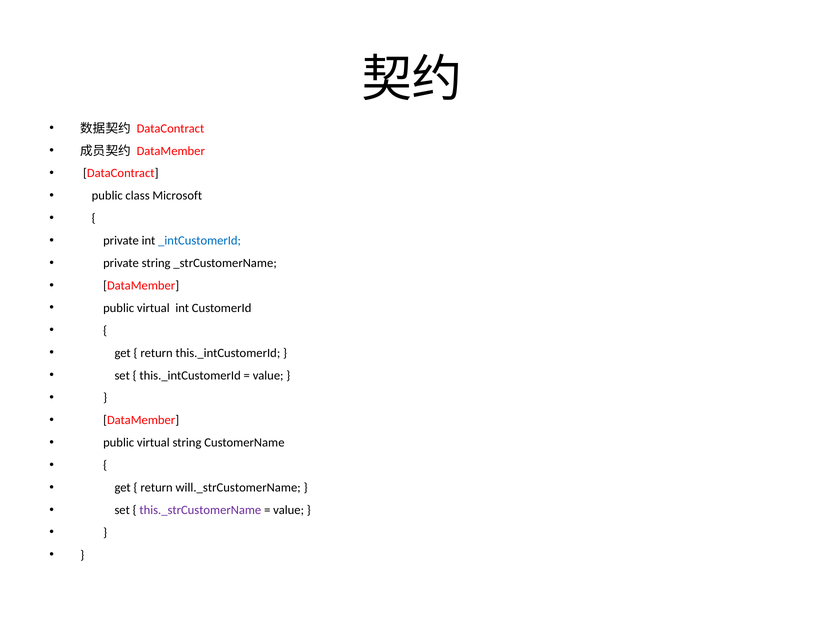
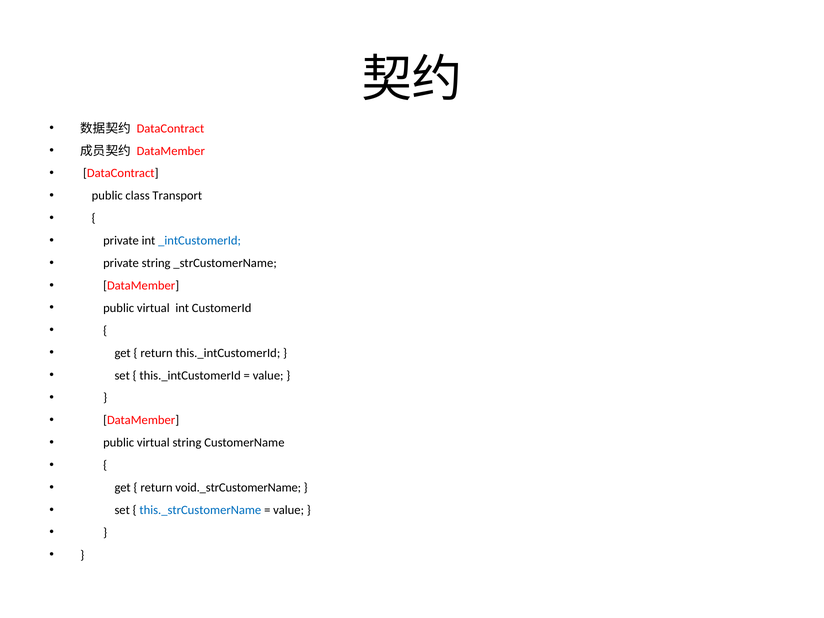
Microsoft: Microsoft -> Transport
will._strCustomerName: will._strCustomerName -> void._strCustomerName
this._strCustomerName colour: purple -> blue
